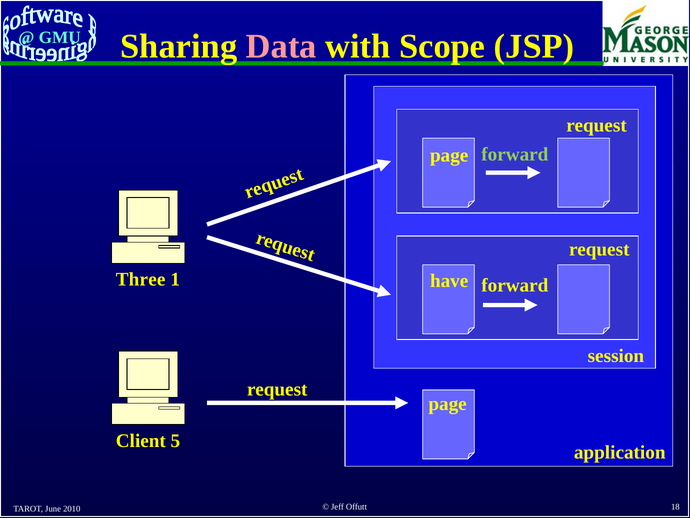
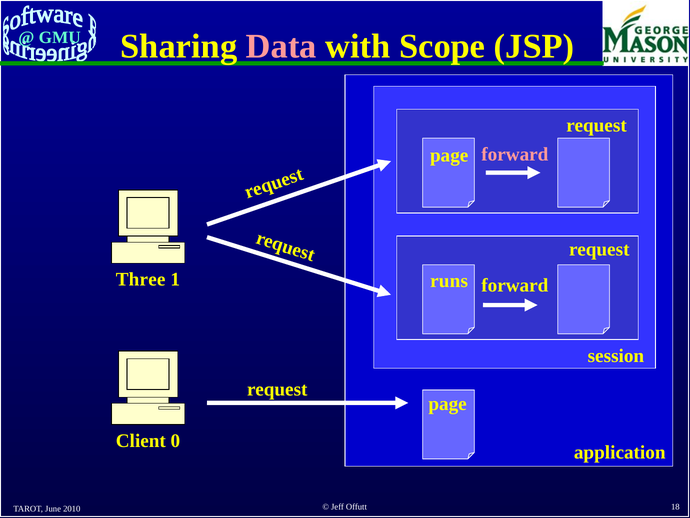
forward at (515, 154) colour: light green -> pink
have: have -> runs
5: 5 -> 0
